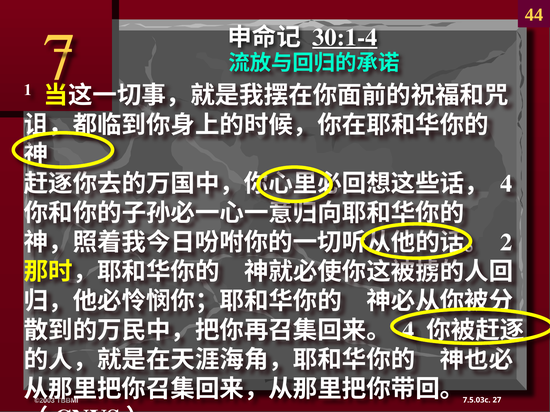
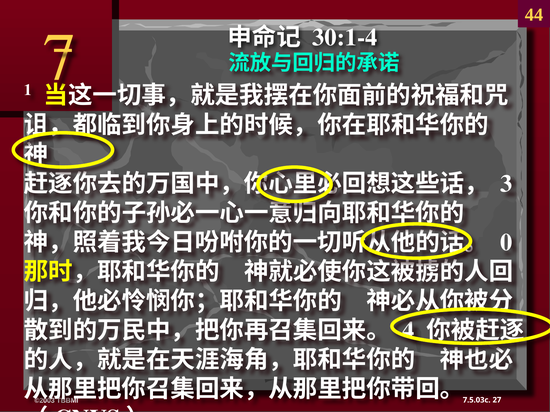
30:1-4 underline: present -> none
4 at (506, 184): 4 -> 3
2: 2 -> 0
